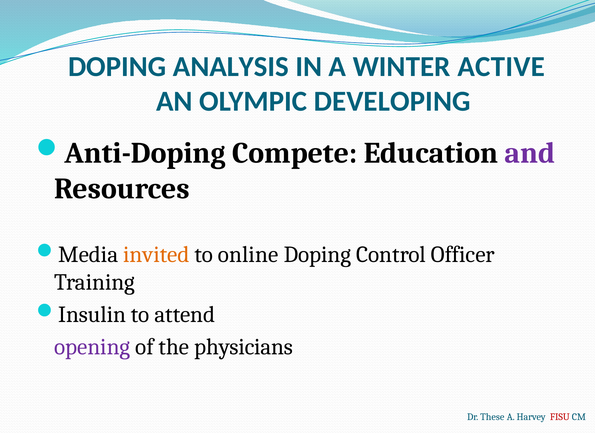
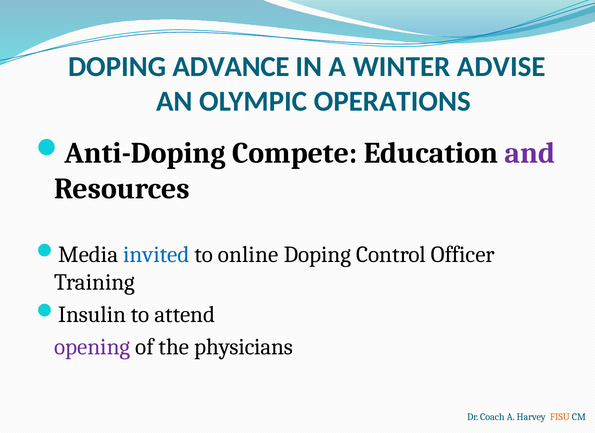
ANALYSIS: ANALYSIS -> ADVANCE
ACTIVE: ACTIVE -> ADVISE
DEVELOPING: DEVELOPING -> OPERATIONS
invited colour: orange -> blue
These: These -> Coach
FISU colour: red -> orange
